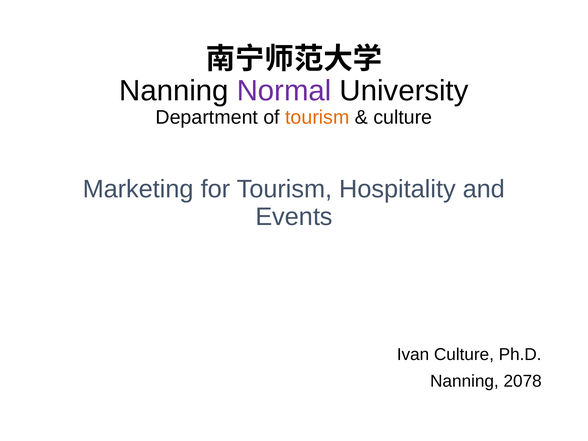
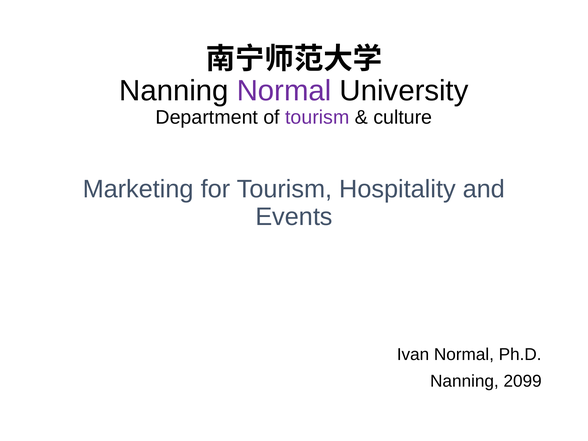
tourism at (317, 117) colour: orange -> purple
Ivan Culture: Culture -> Normal
2078: 2078 -> 2099
